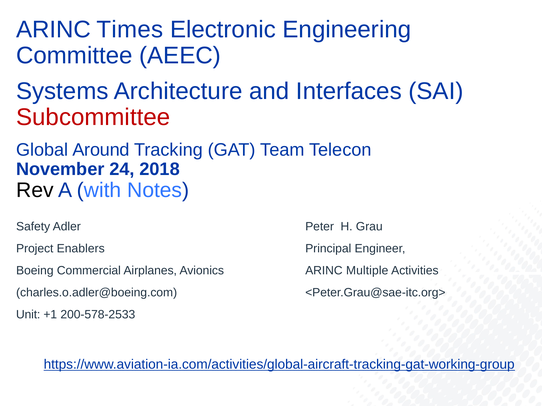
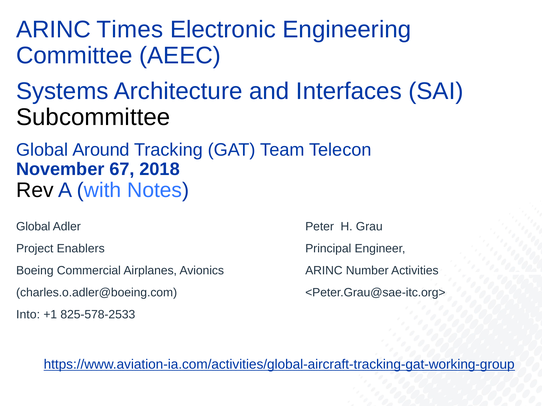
Subcommittee colour: red -> black
24: 24 -> 67
Safety at (33, 227): Safety -> Global
Multiple: Multiple -> Number
Unit: Unit -> Into
200-578-2533: 200-578-2533 -> 825-578-2533
